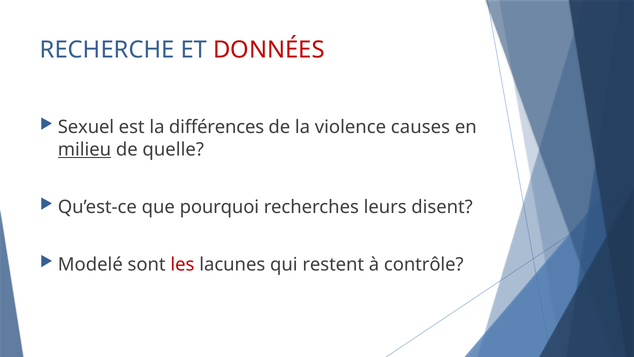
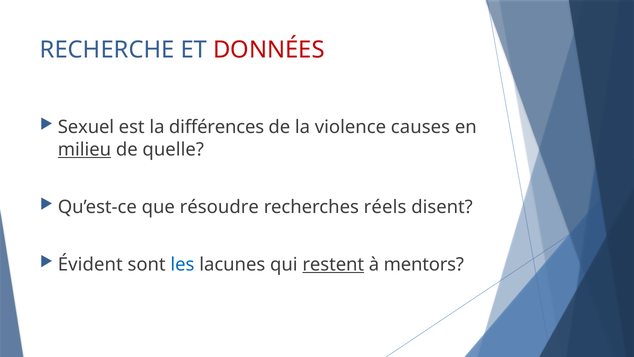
pourquoi: pourquoi -> résoudre
leurs: leurs -> réels
Modelé: Modelé -> Évident
les colour: red -> blue
restent underline: none -> present
contrôle: contrôle -> mentors
